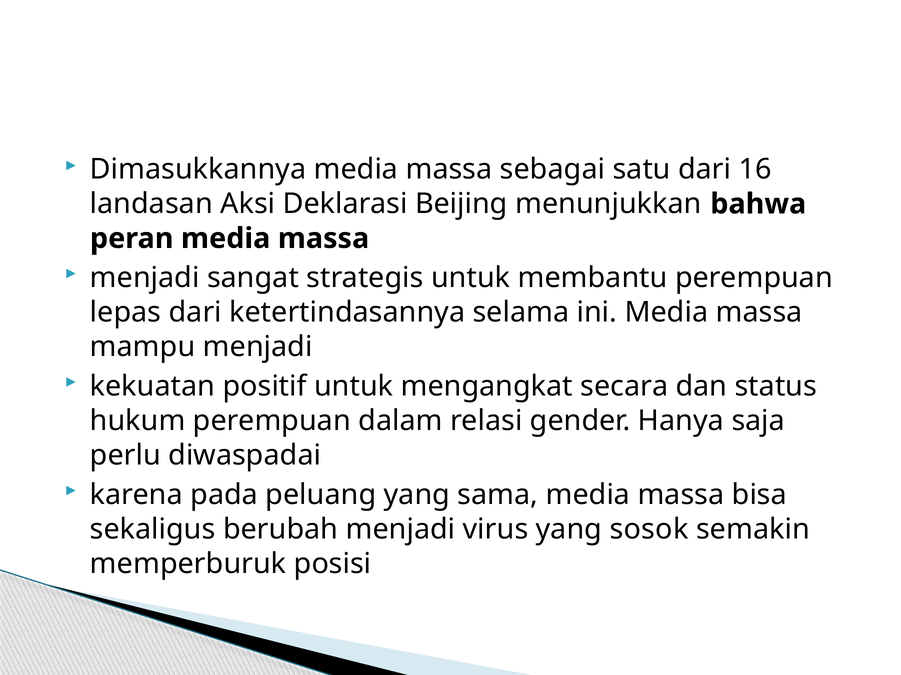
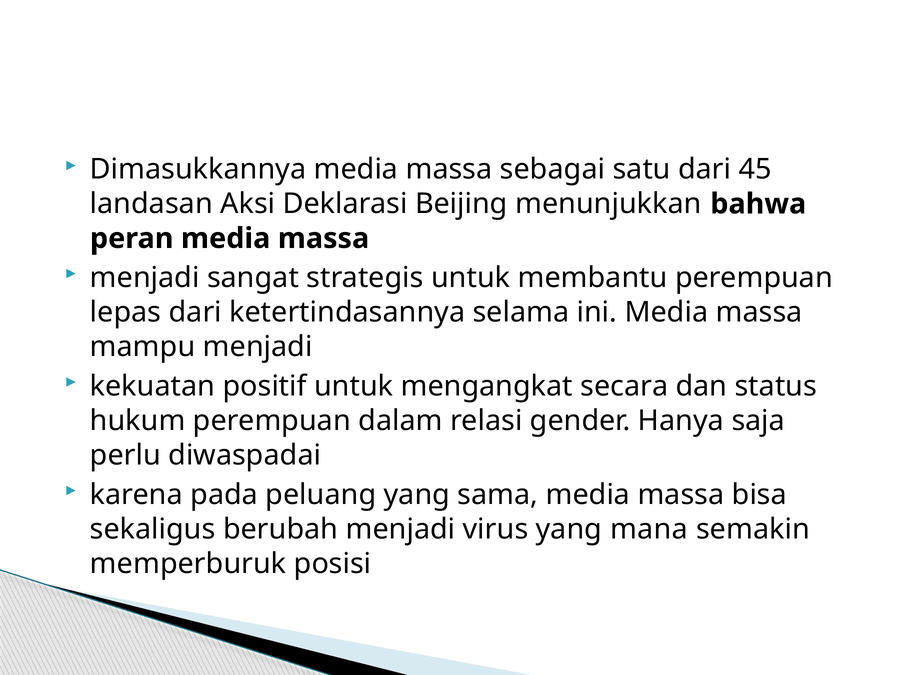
16: 16 -> 45
sosok: sosok -> mana
